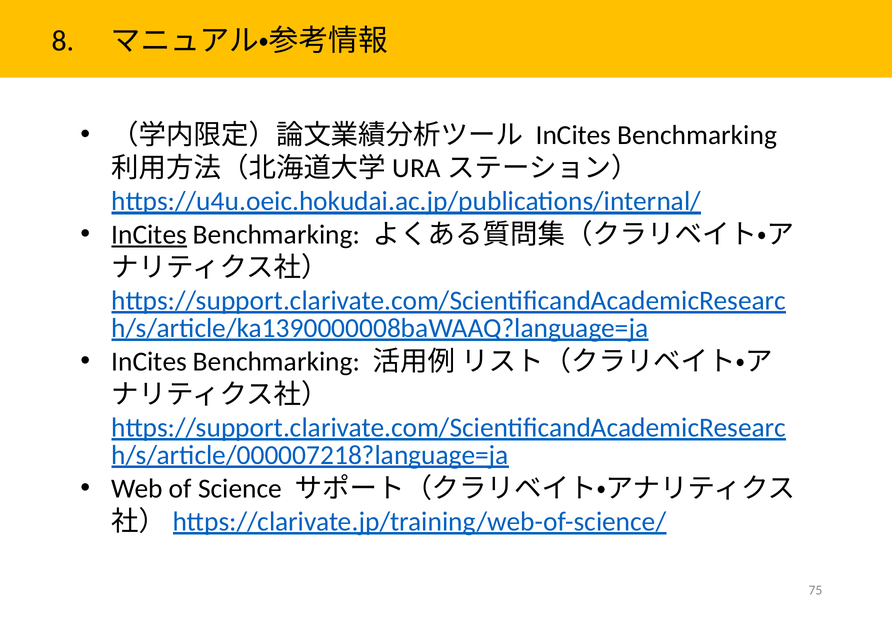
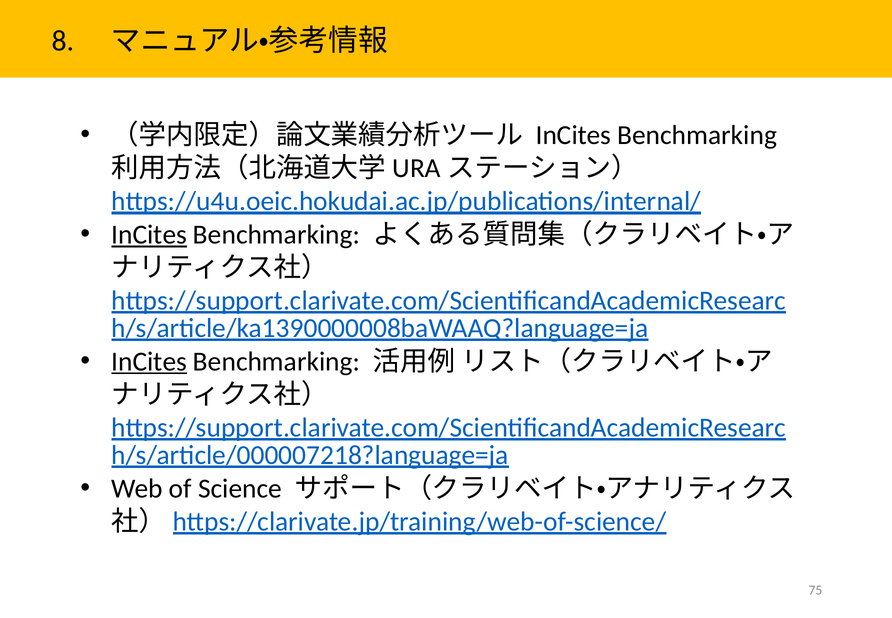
InCites at (149, 361) underline: none -> present
